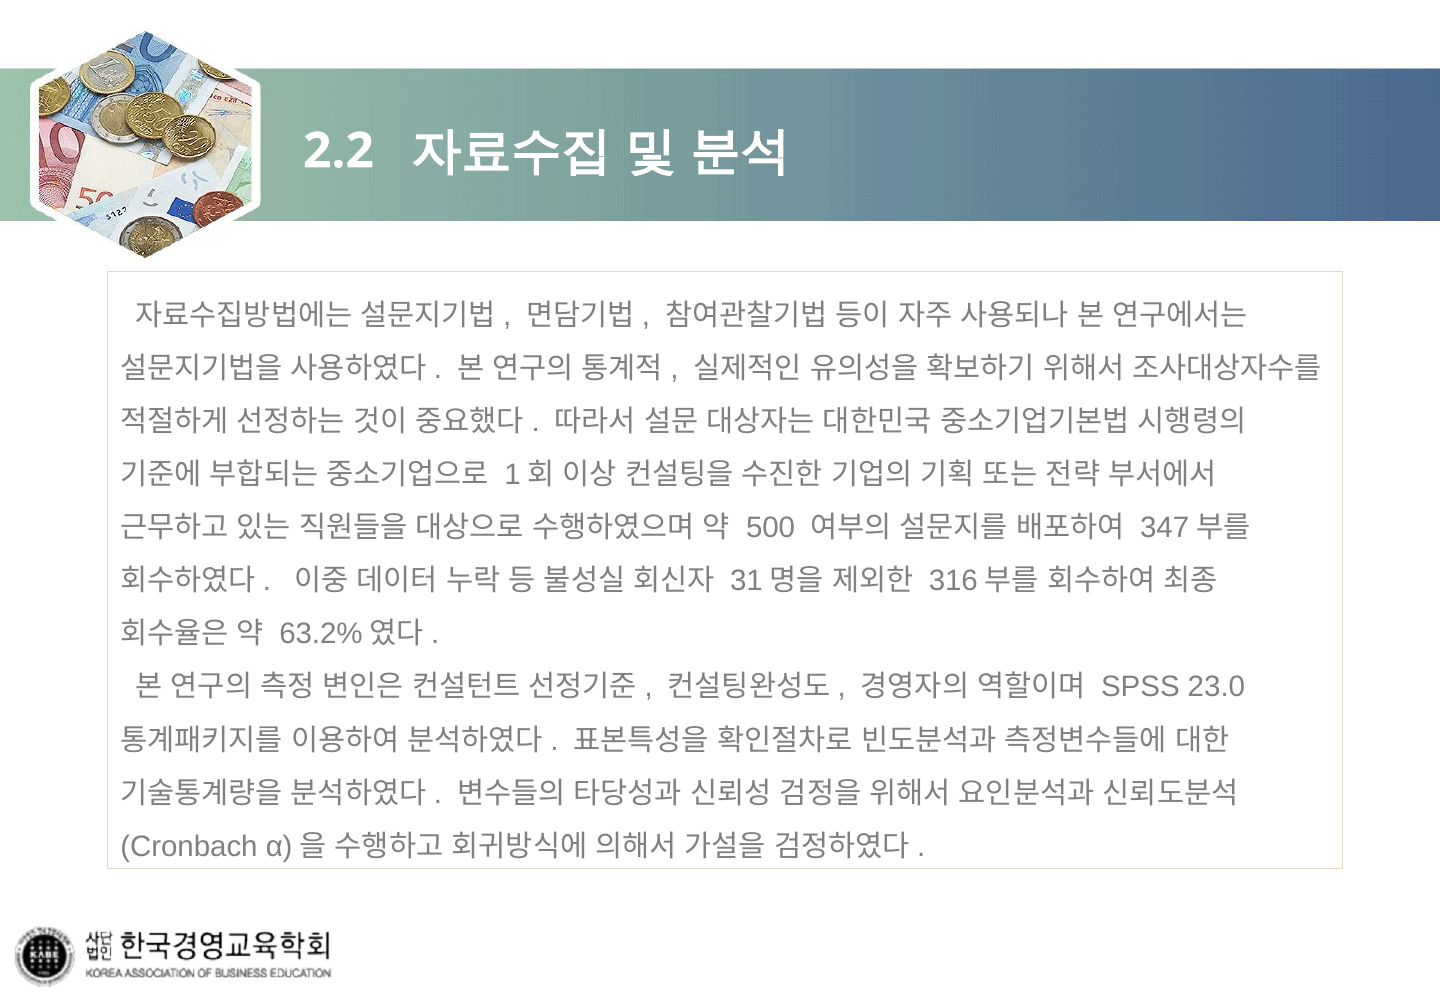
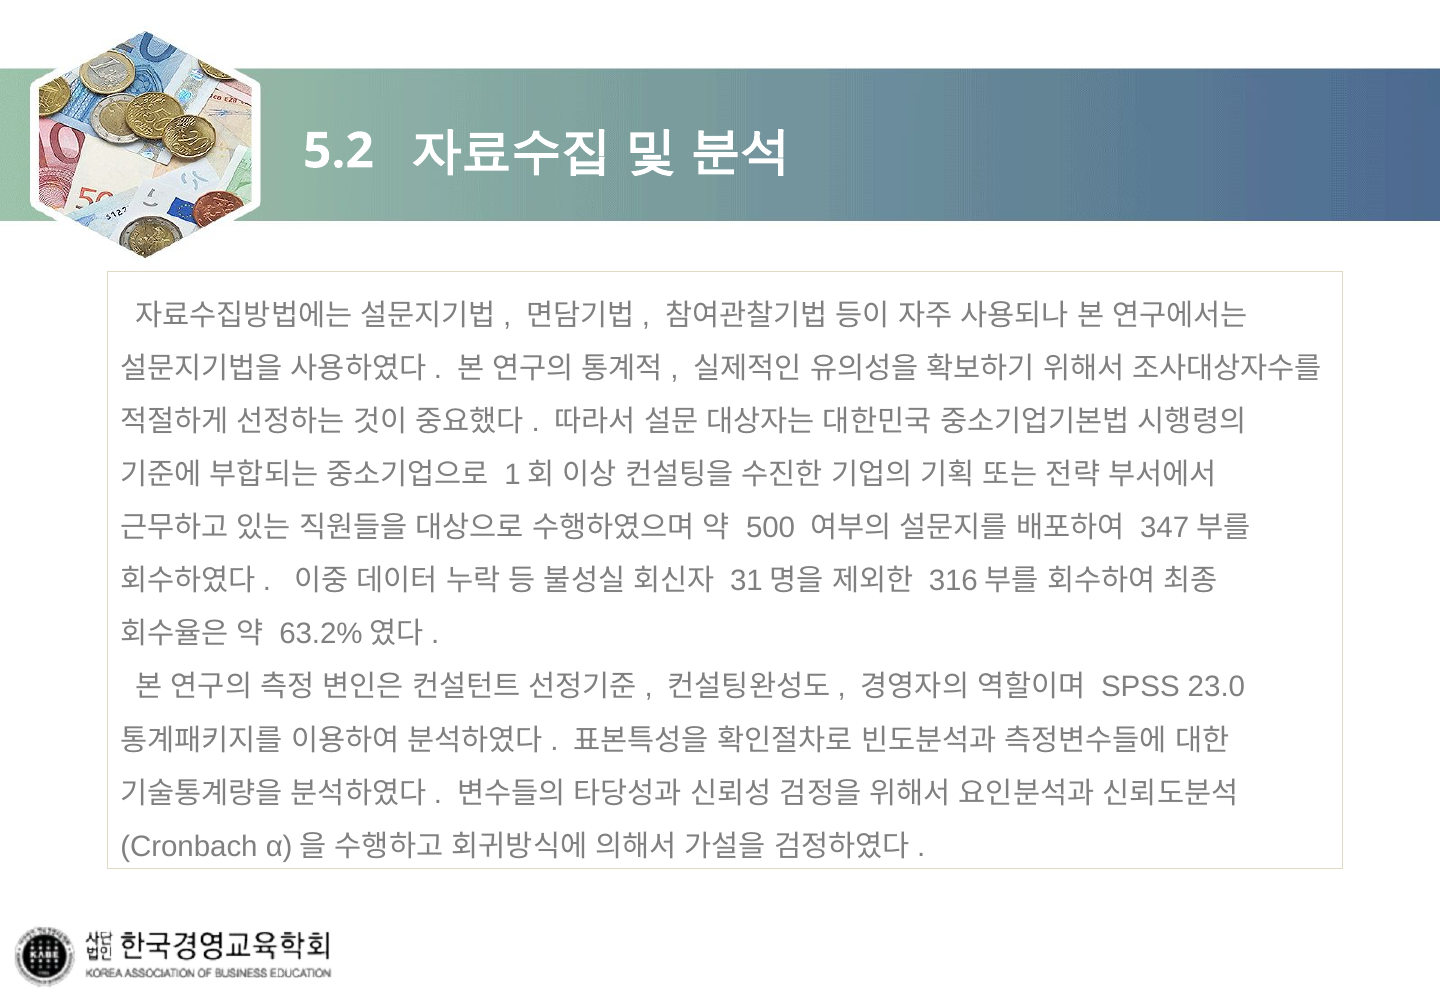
2.2: 2.2 -> 5.2
